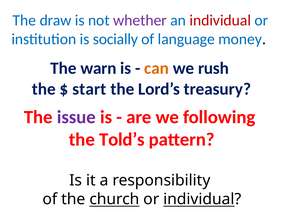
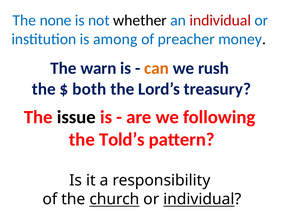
draw: draw -> none
whether colour: purple -> black
socially: socially -> among
language: language -> preacher
start: start -> both
issue colour: purple -> black
